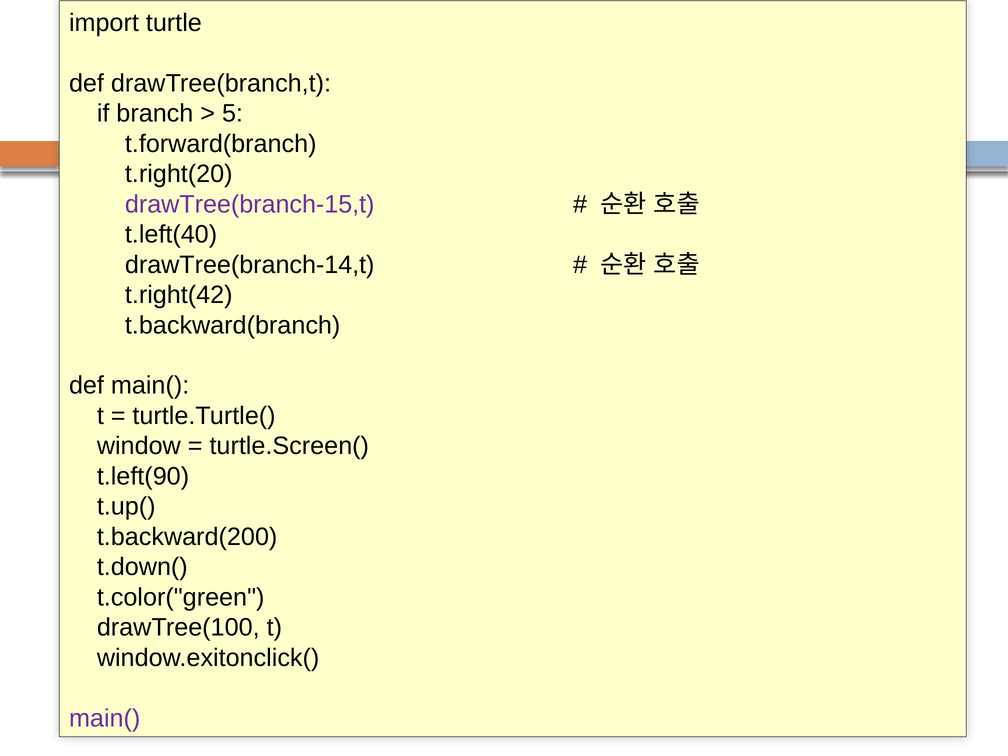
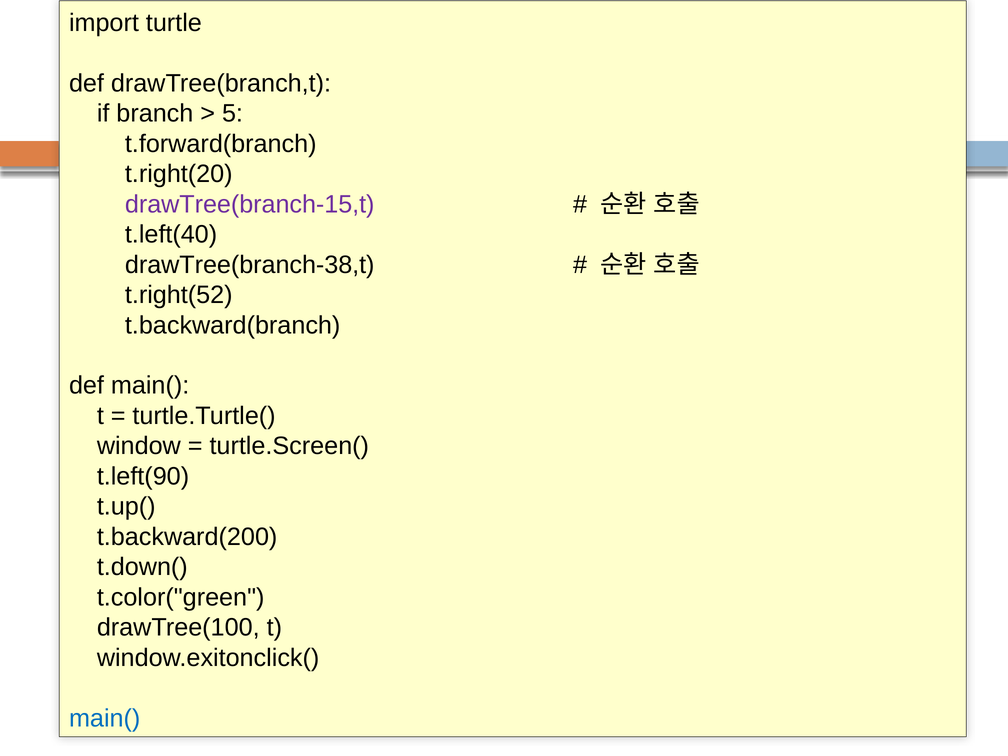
drawTree(branch-14,t: drawTree(branch-14,t -> drawTree(branch-38,t
t.right(42: t.right(42 -> t.right(52
main( at (105, 718) colour: purple -> blue
